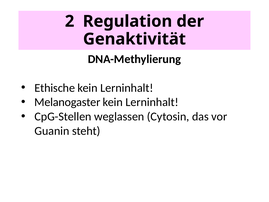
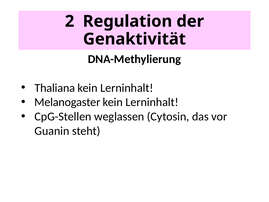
Ethische: Ethische -> Thaliana
